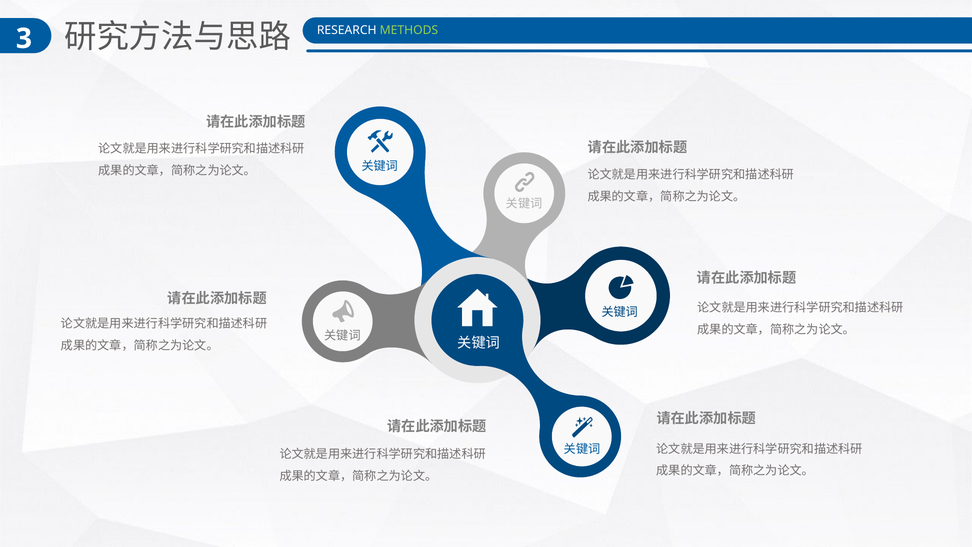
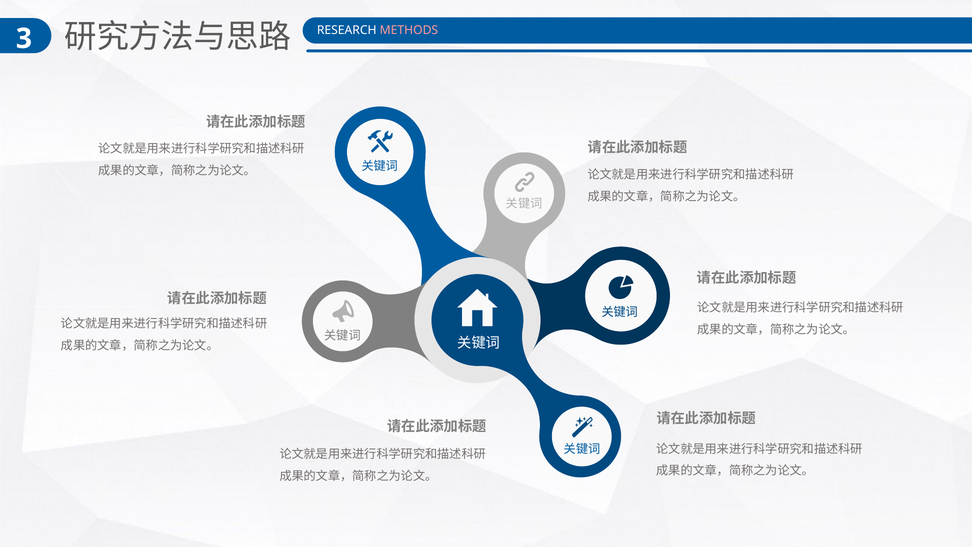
METHODS colour: light green -> pink
